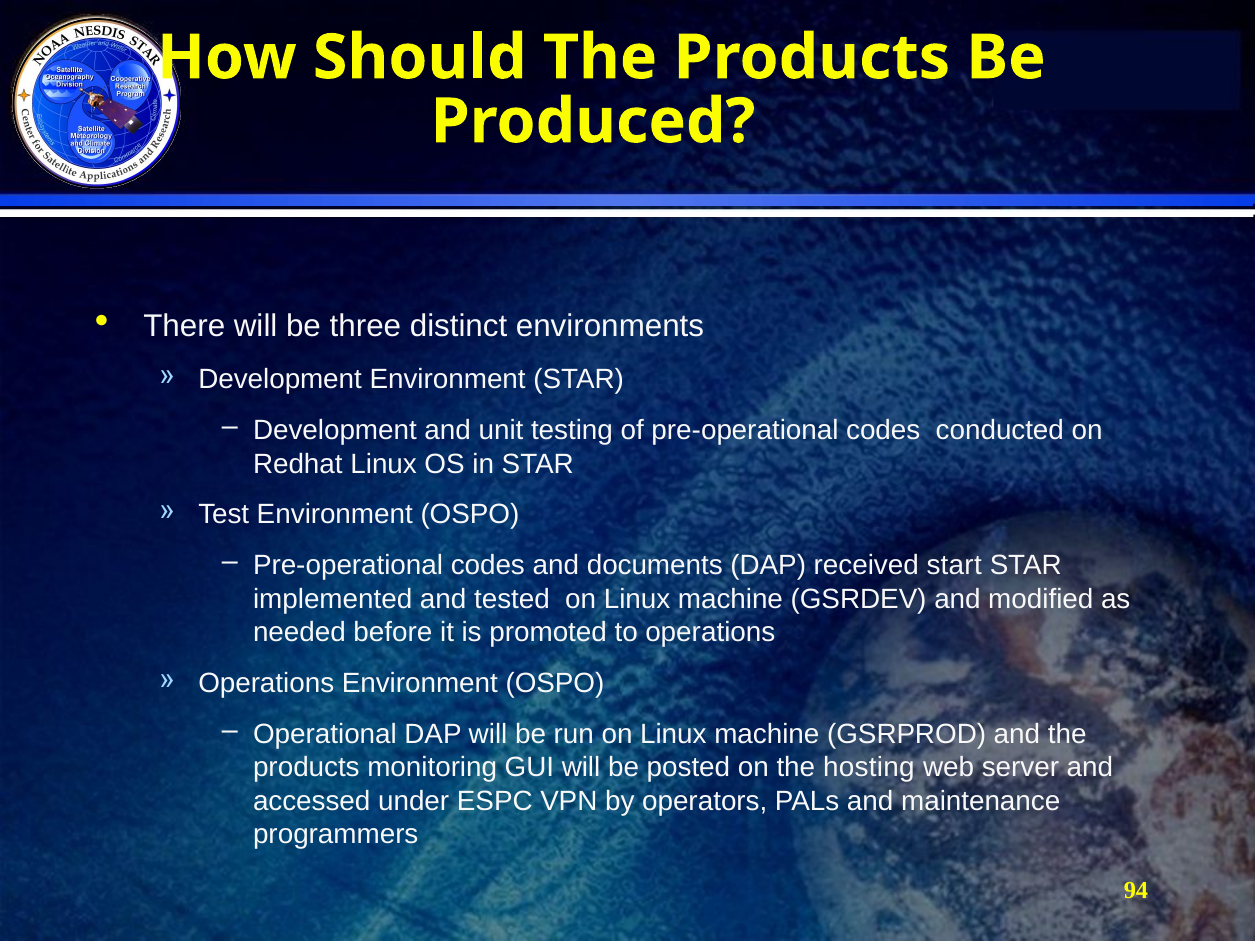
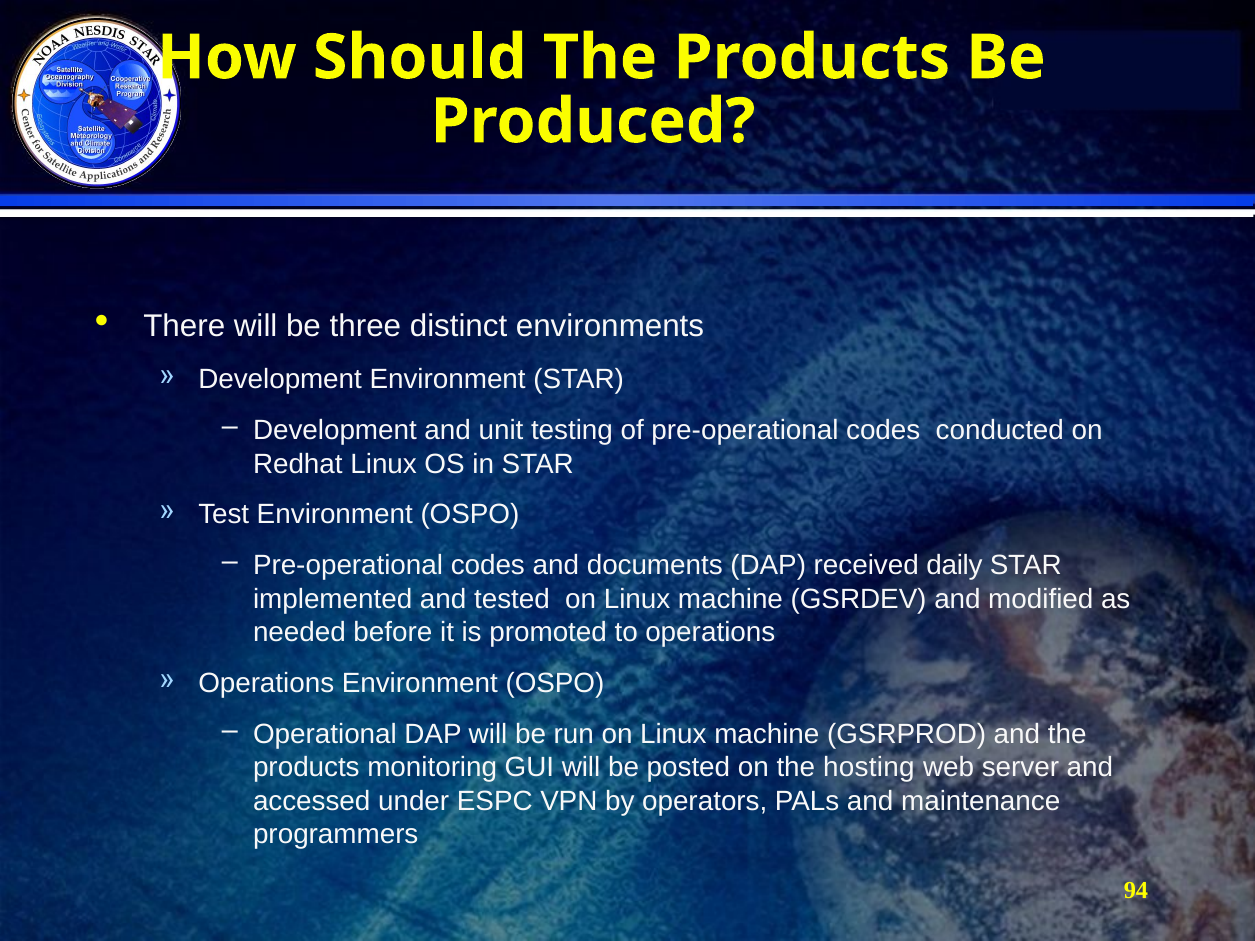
start: start -> daily
